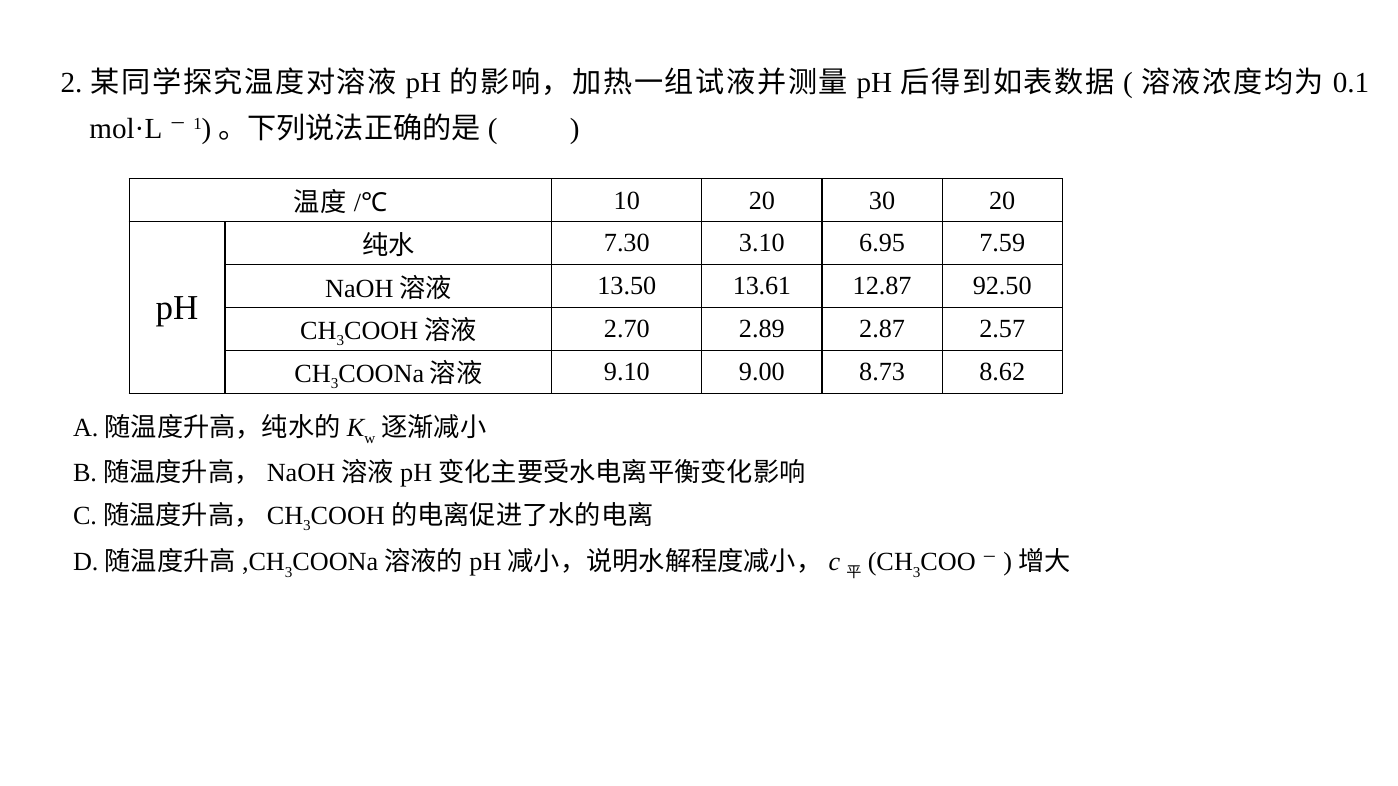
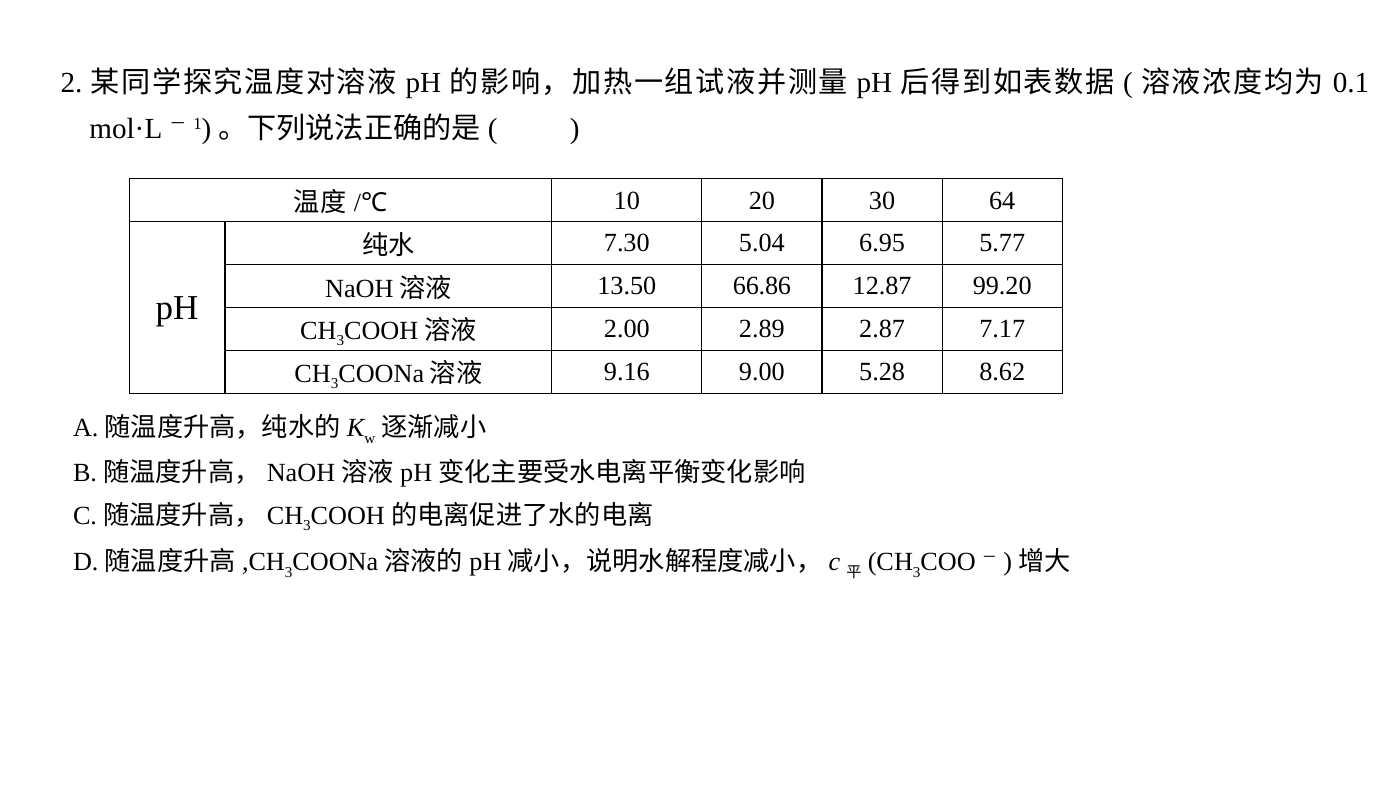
30 20: 20 -> 64
3.10: 3.10 -> 5.04
7.59: 7.59 -> 5.77
13.61: 13.61 -> 66.86
92.50: 92.50 -> 99.20
2.70: 2.70 -> 2.00
2.57: 2.57 -> 7.17
9.10: 9.10 -> 9.16
8.73: 8.73 -> 5.28
